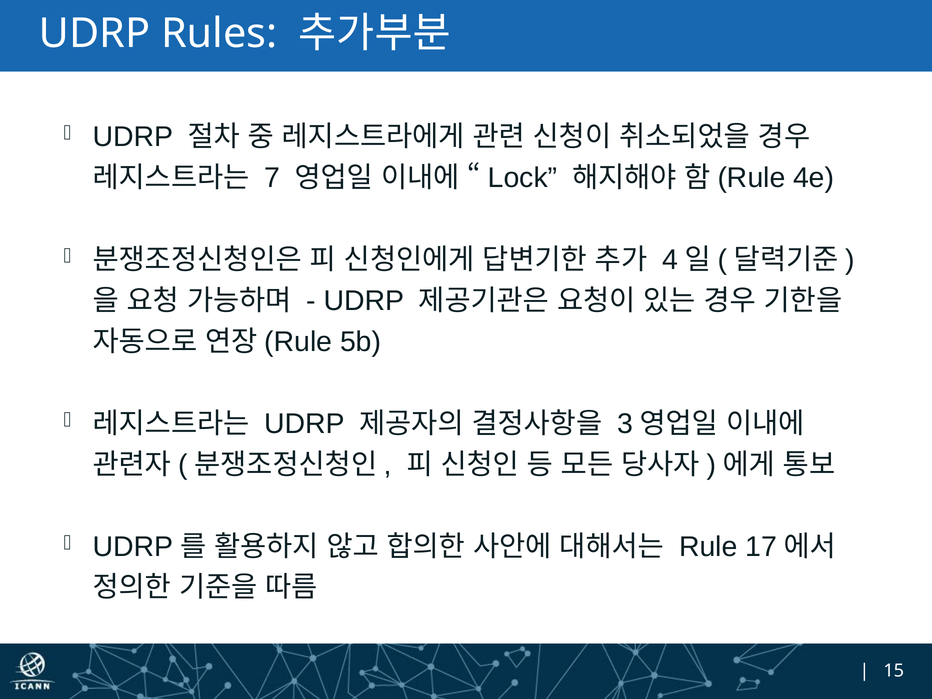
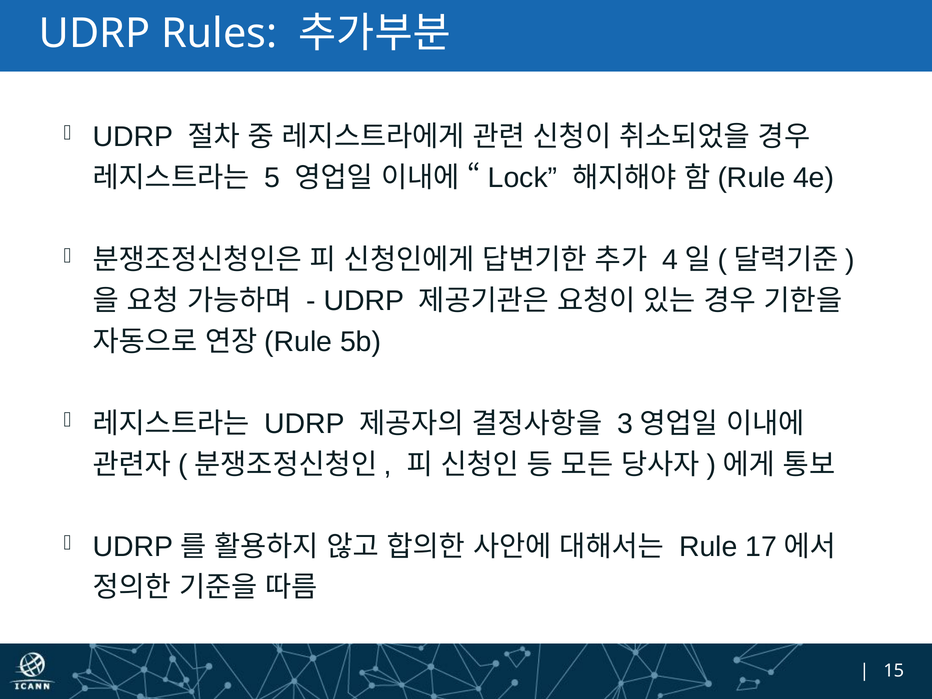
7: 7 -> 5
